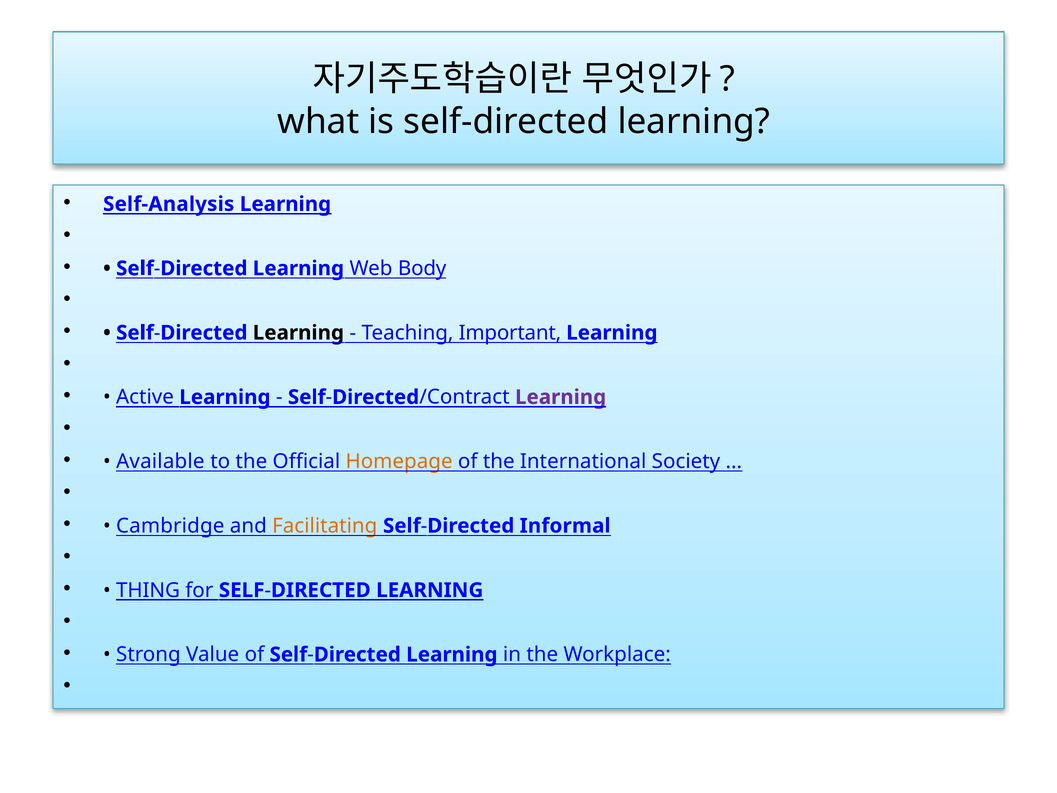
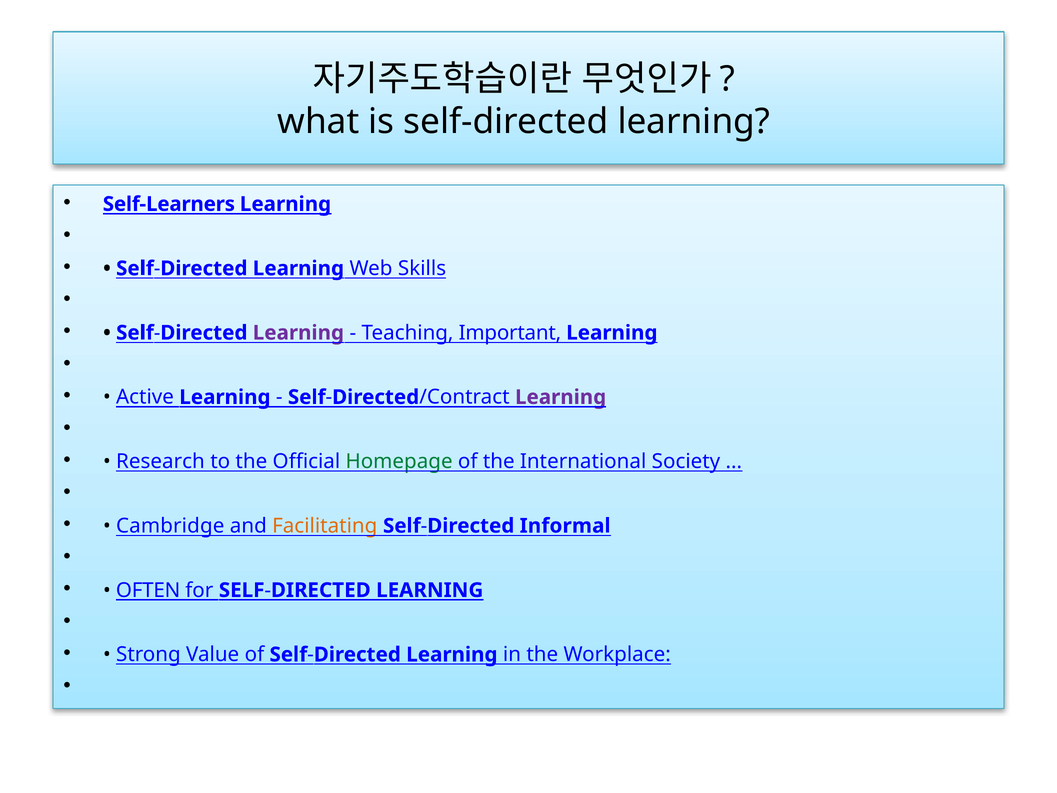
Self-Analysis: Self-Analysis -> Self-Learners
Body: Body -> Skills
Learning at (298, 333) colour: black -> purple
Available: Available -> Research
Homepage colour: orange -> green
THING: THING -> OFTEN
